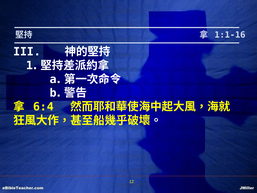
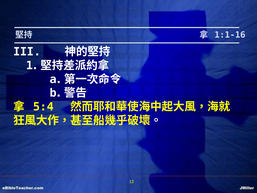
6:4: 6:4 -> 5:4
